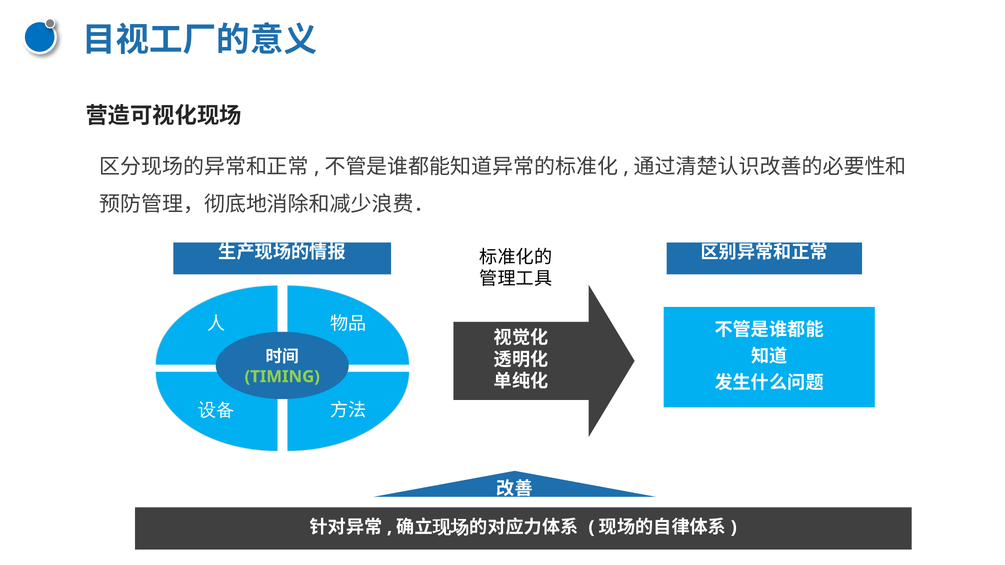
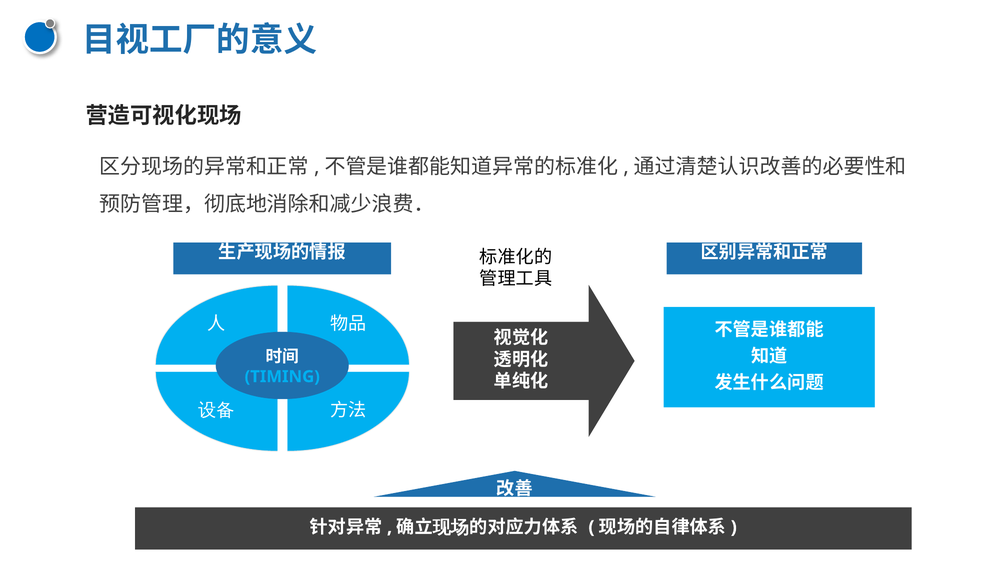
TIMING colour: light green -> light blue
